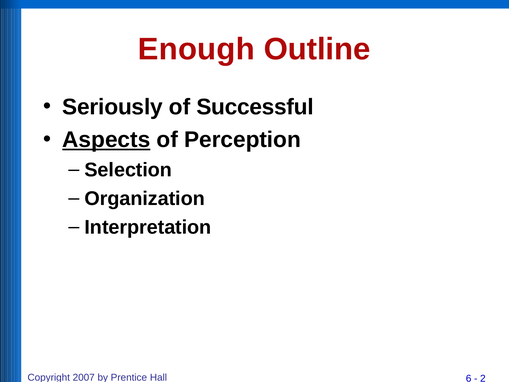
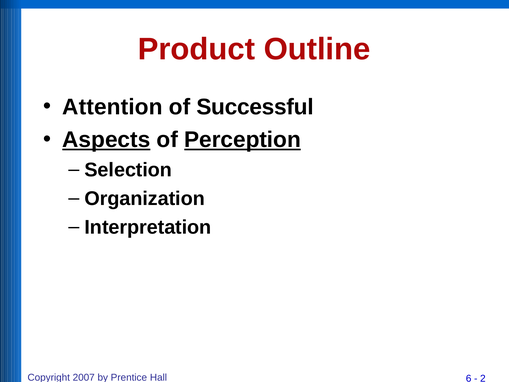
Enough: Enough -> Product
Seriously: Seriously -> Attention
Perception underline: none -> present
